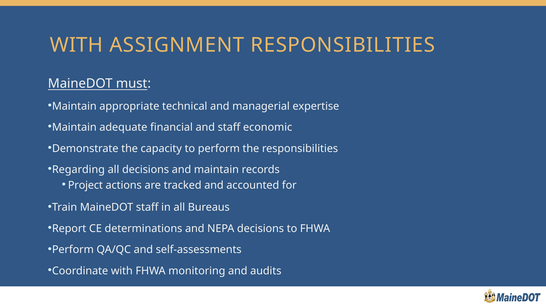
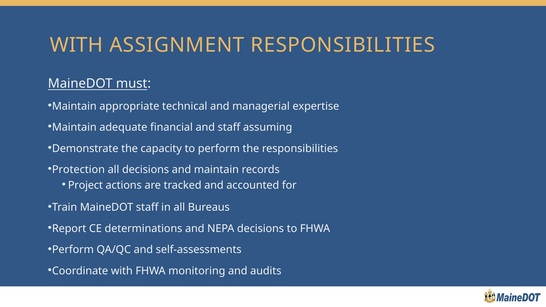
economic: economic -> assuming
Regarding: Regarding -> Protection
